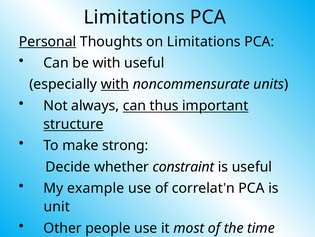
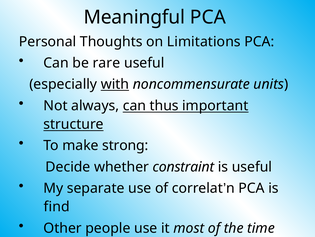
Limitations at (134, 17): Limitations -> Meaningful
Personal underline: present -> none
be with: with -> rare
example: example -> separate
unit: unit -> find
